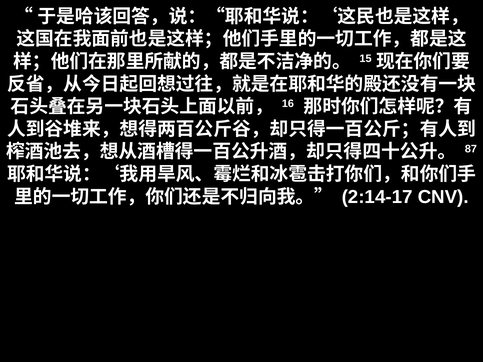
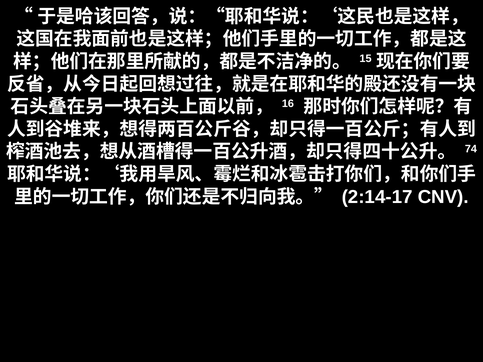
87: 87 -> 74
